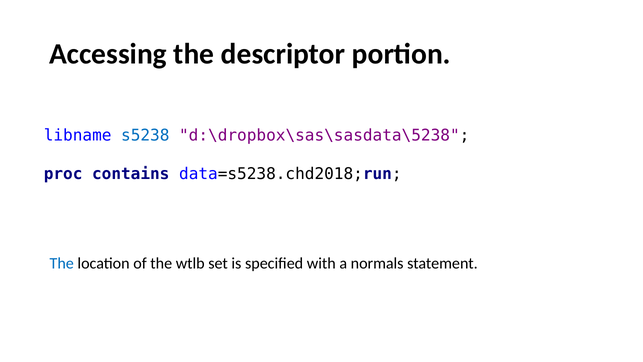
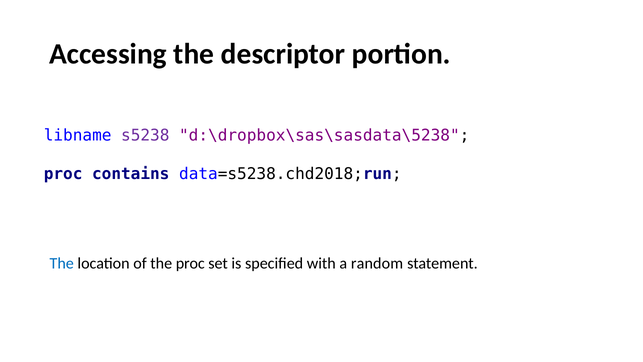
s5238 colour: blue -> purple
the wtlb: wtlb -> proc
normals: normals -> random
